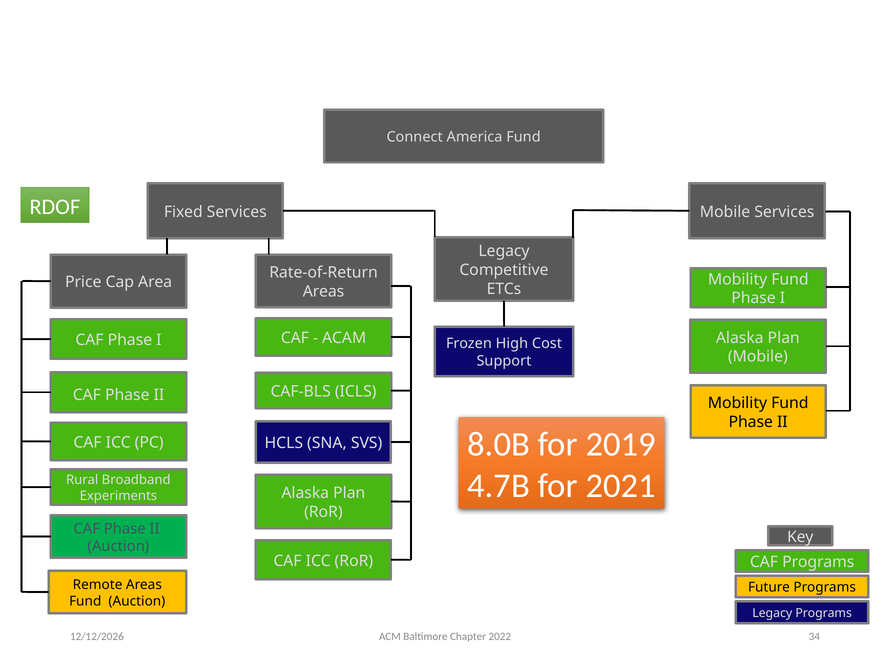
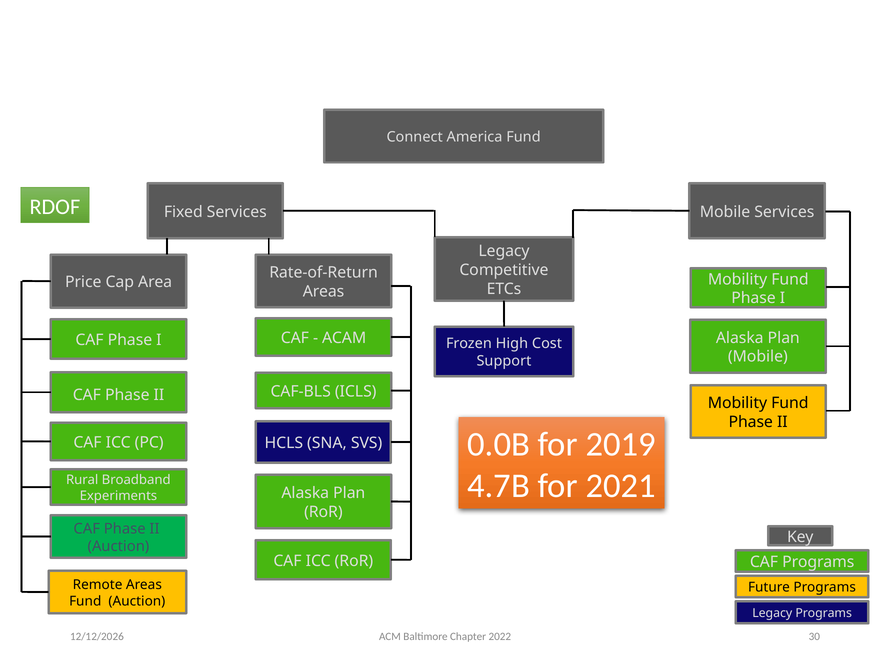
8.0B: 8.0B -> 0.0B
34: 34 -> 30
